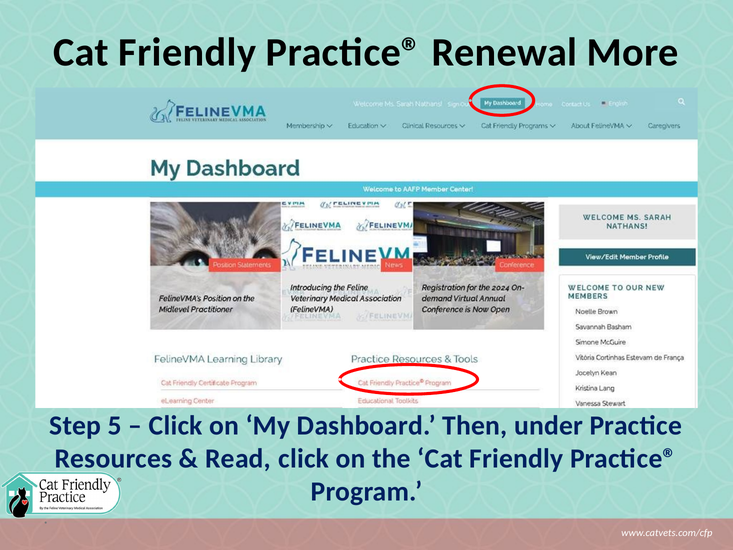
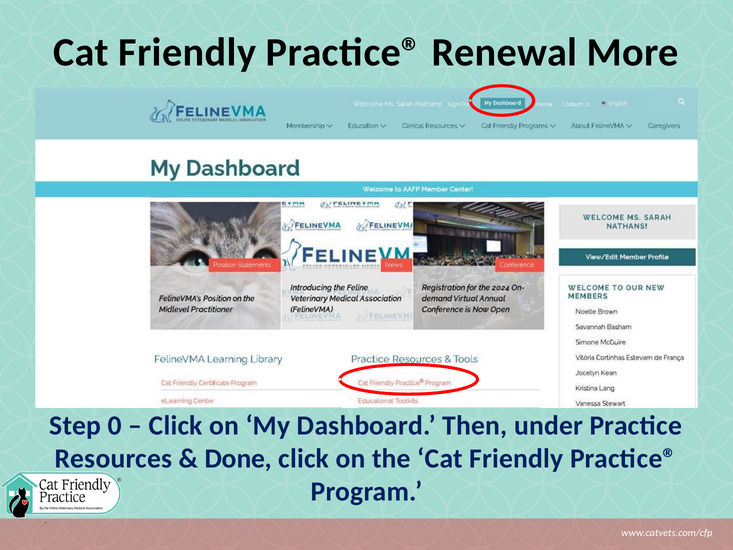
5: 5 -> 0
Read: Read -> Done
